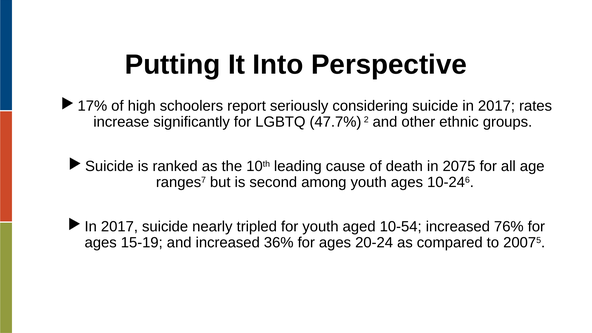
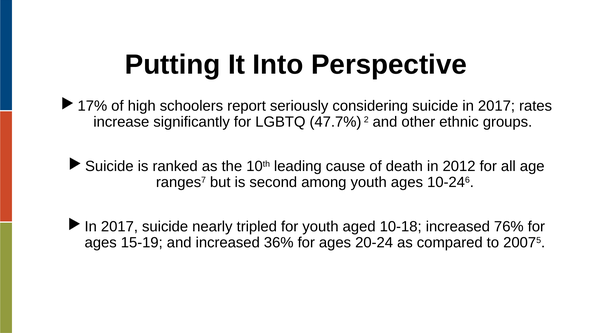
2075: 2075 -> 2012
10-54: 10-54 -> 10-18
